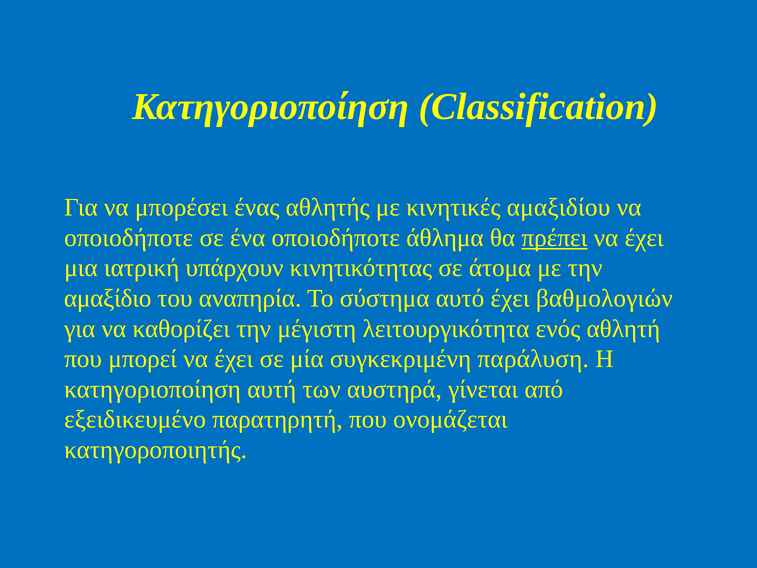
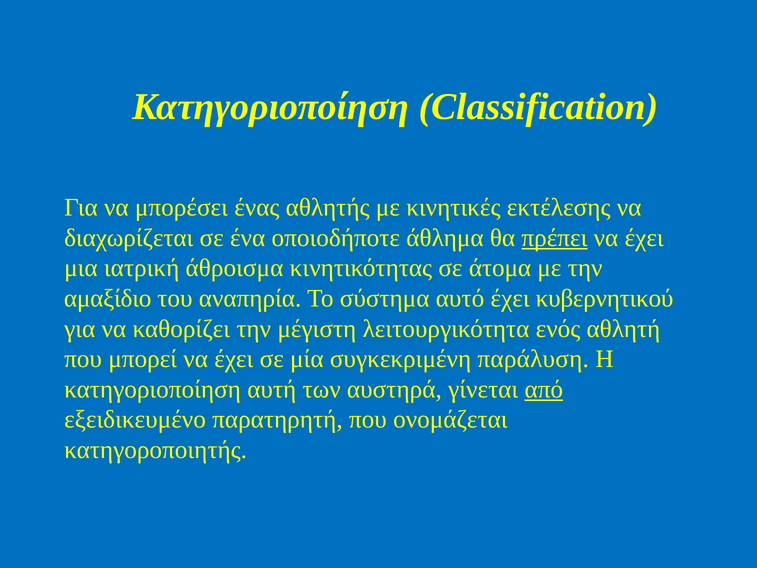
αμαξιδίου: αμαξιδίου -> εκτέλεσης
οποιοδήποτε at (129, 238): οποιοδήποτε -> διαχωρίζεται
υπάρχουν: υπάρχουν -> άθροισμα
βαθμολογιών: βαθμολογιών -> κυβερνητικού
από underline: none -> present
